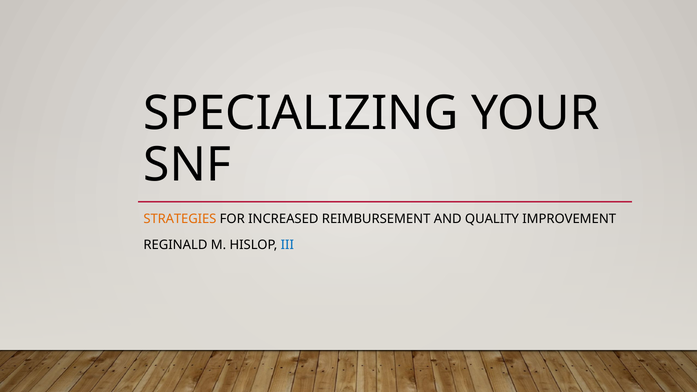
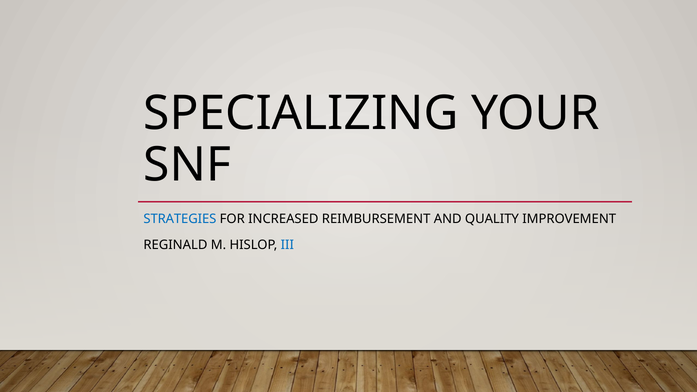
STRATEGIES colour: orange -> blue
